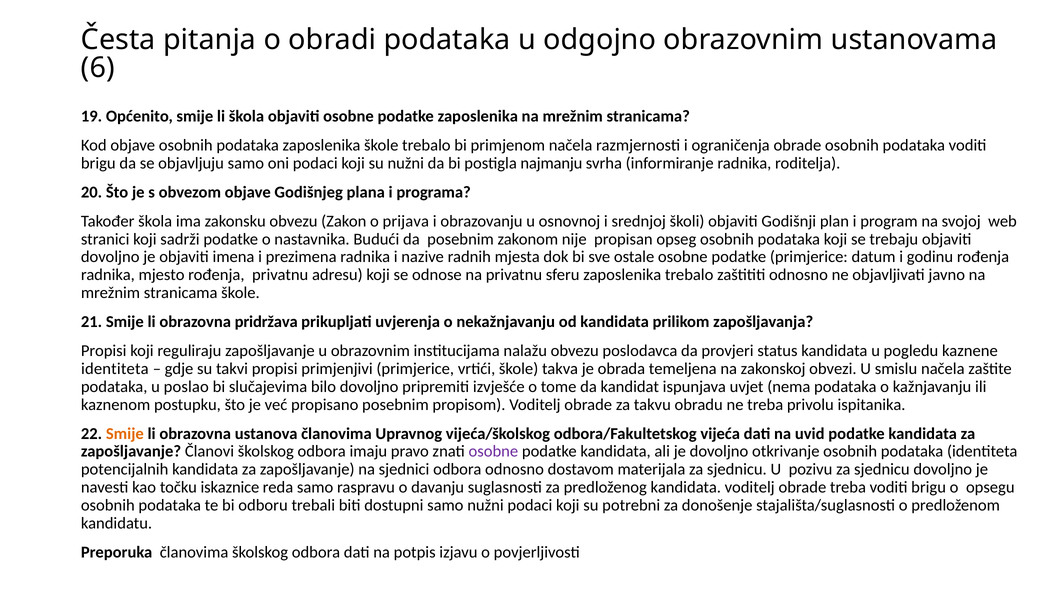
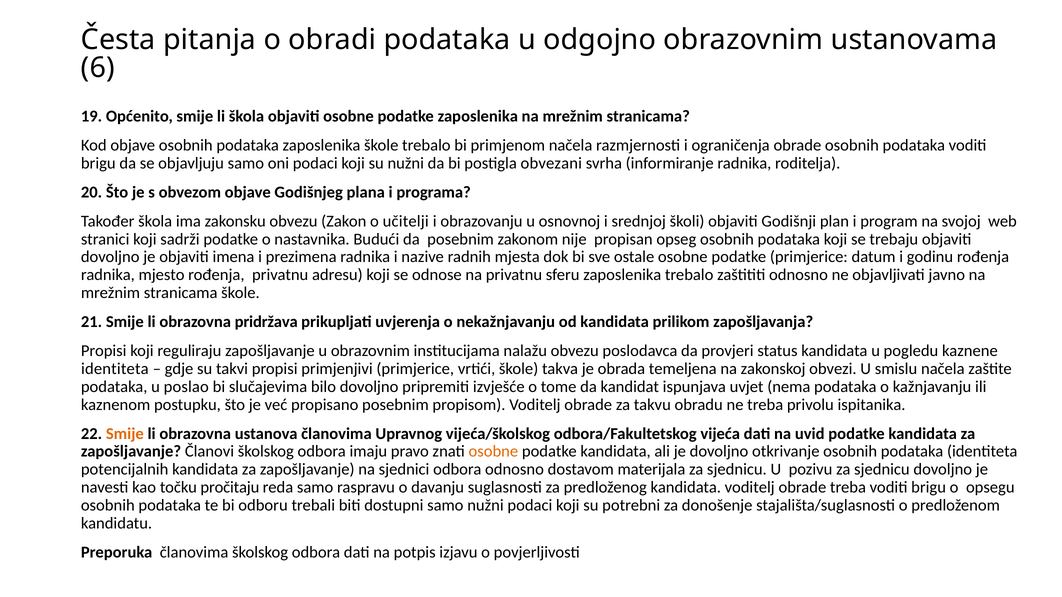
najmanju: najmanju -> obvezani
prijava: prijava -> učitelji
osobne at (493, 452) colour: purple -> orange
iskaznice: iskaznice -> pročitaju
